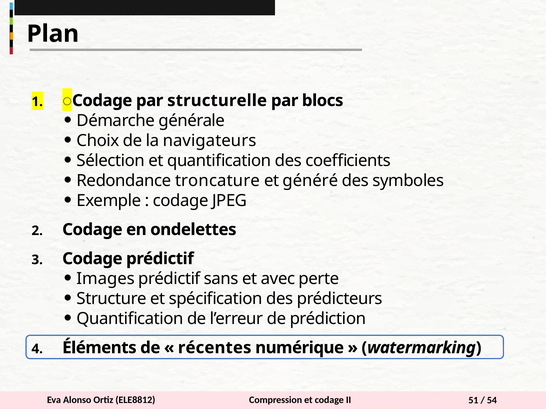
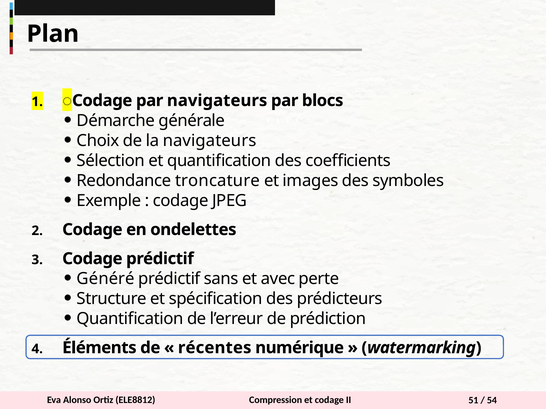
par structurelle: structurelle -> navigateurs
généré: généré -> images
Images: Images -> Généré
